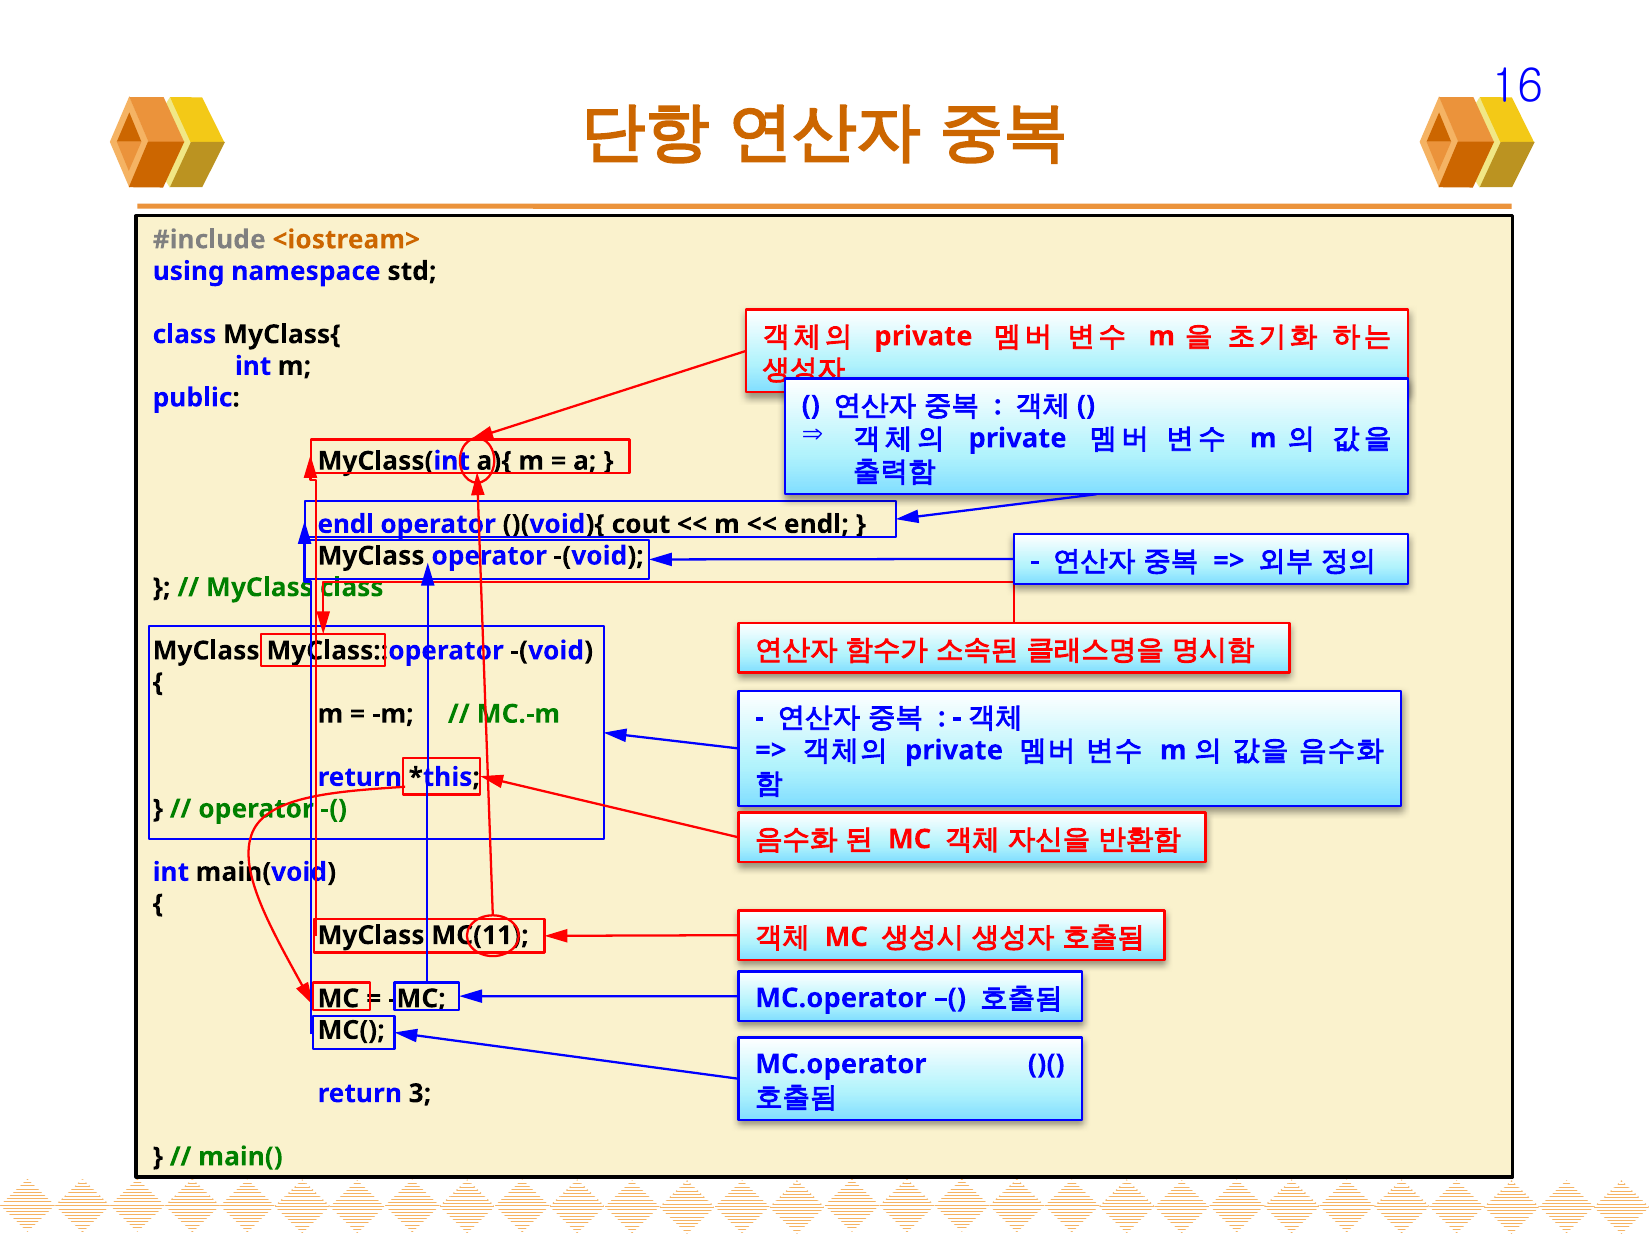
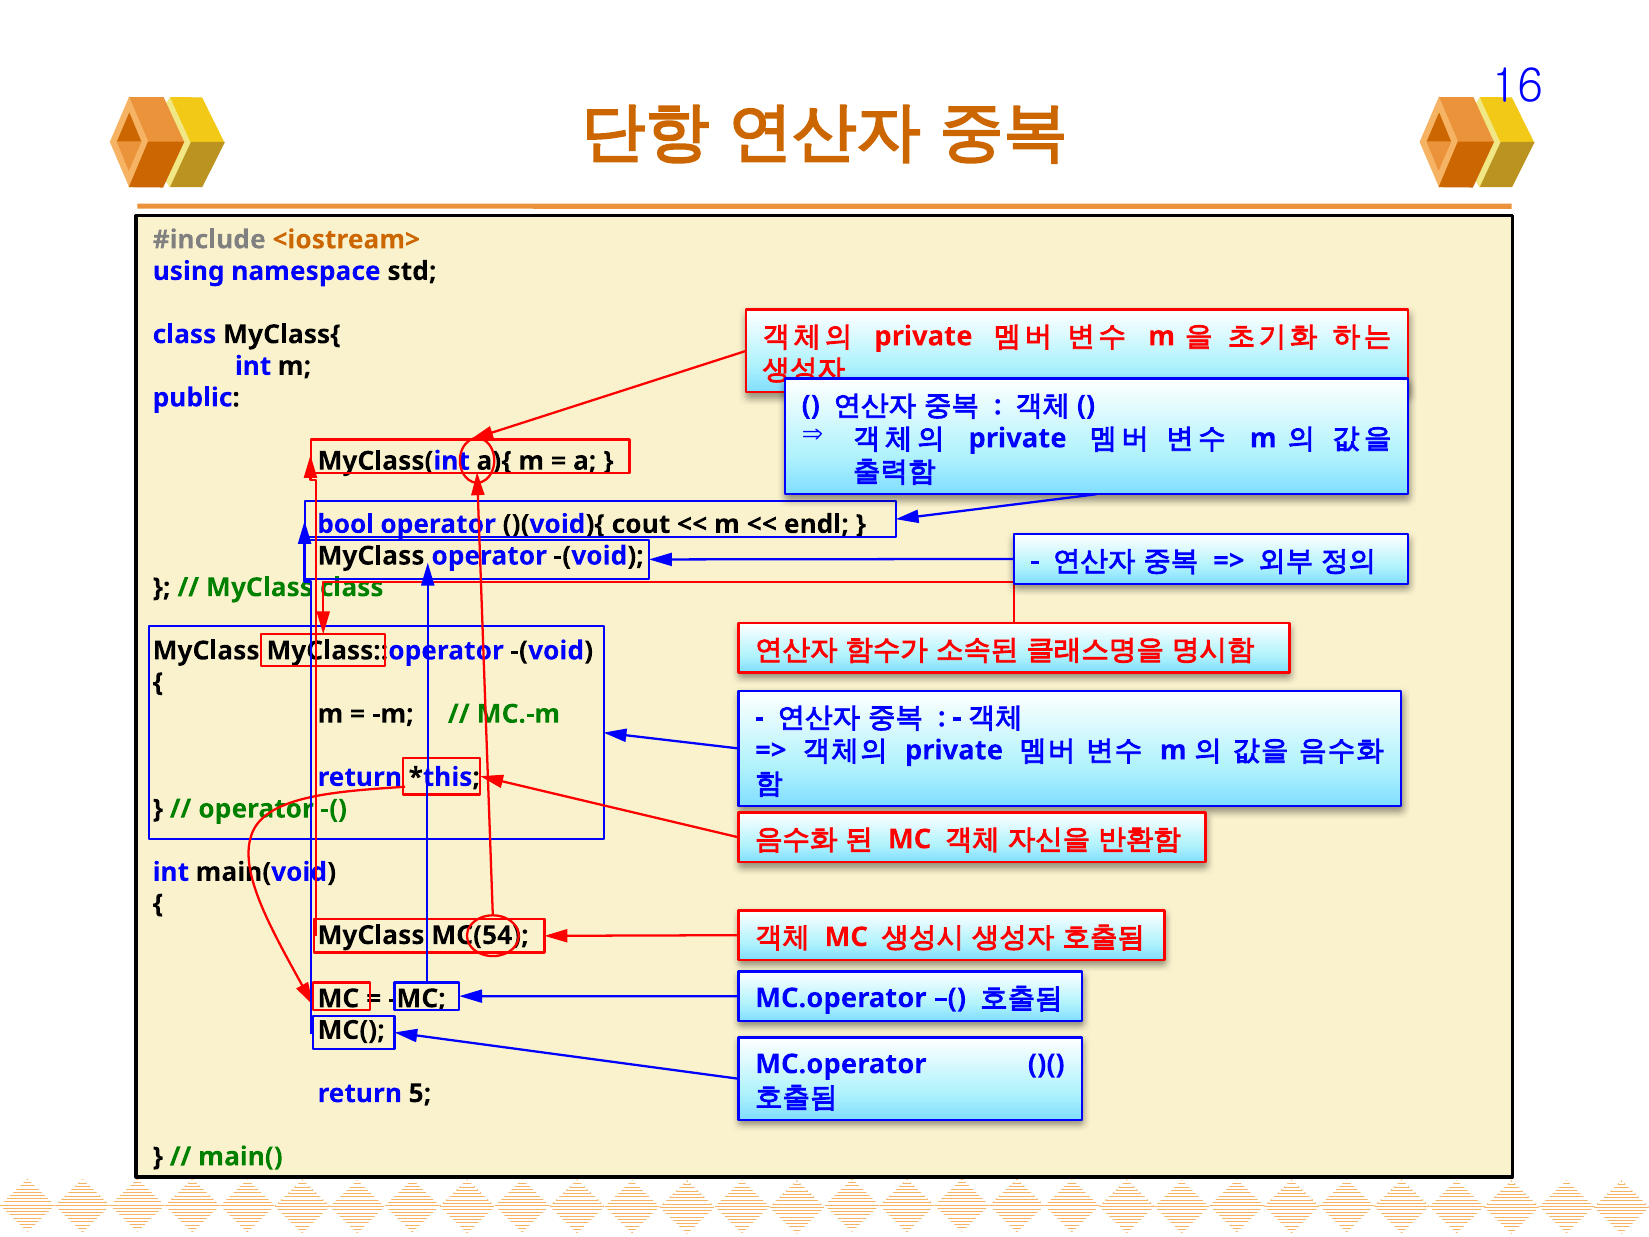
endl at (346, 524): endl -> bool
MC(11: MC(11 -> MC(54
3: 3 -> 5
